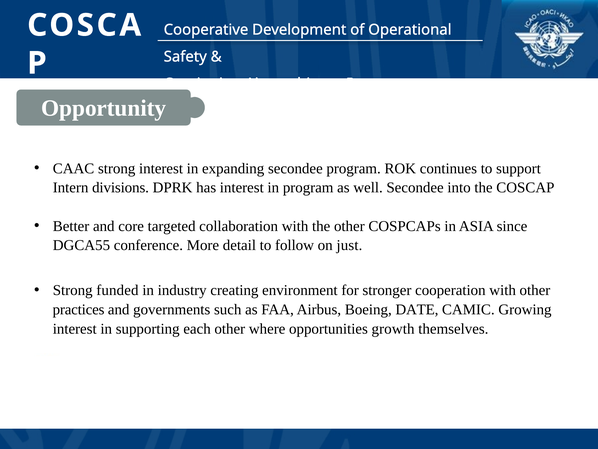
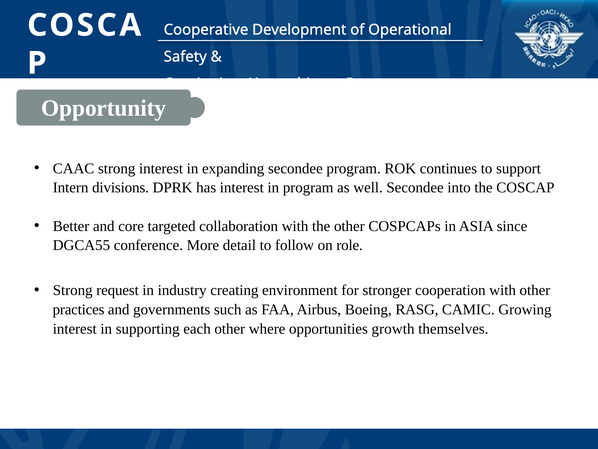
just: just -> role
funded: funded -> request
DATE: DATE -> RASG
